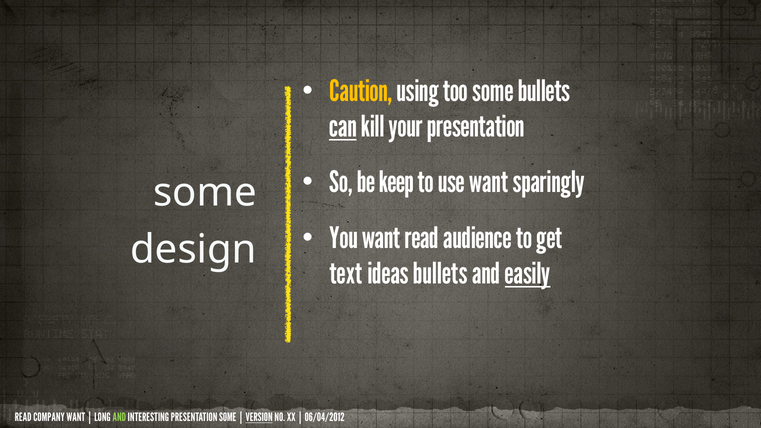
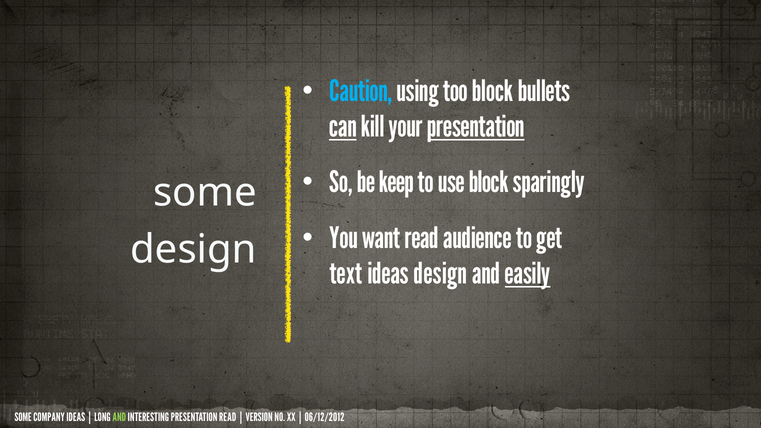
Caution colour: yellow -> light blue
too some: some -> block
presentation at (476, 127) underline: none -> present
use want: want -> block
ideas bullets: bullets -> design
READ at (23, 418): READ -> SOME
COMPANY WANT: WANT -> IDEAS
PRESENTATION SOME: SOME -> READ
VERSION underline: present -> none
06/04/2012: 06/04/2012 -> 06/12/2012
